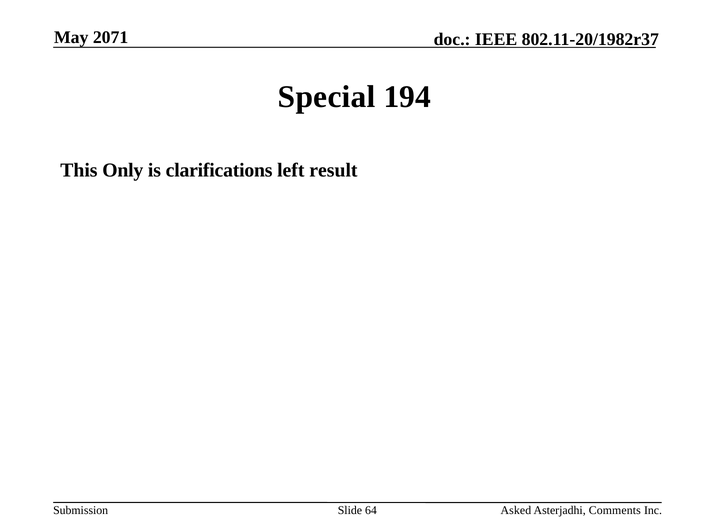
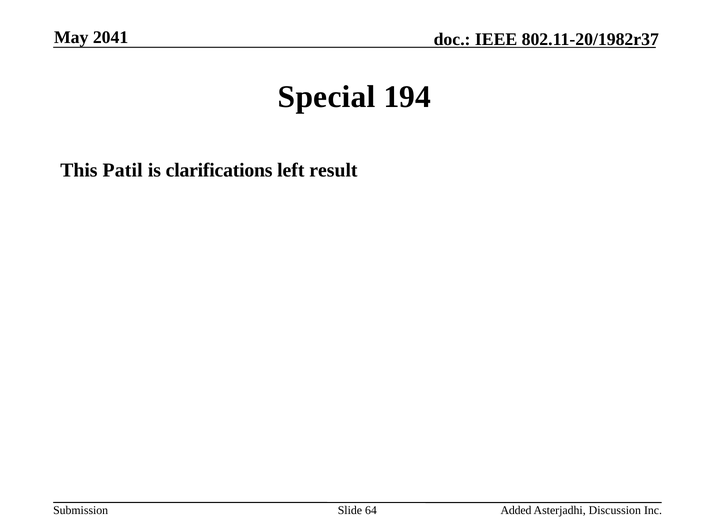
2071: 2071 -> 2041
Only: Only -> Patil
Asked: Asked -> Added
Comments: Comments -> Discussion
